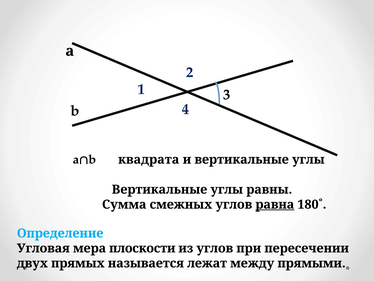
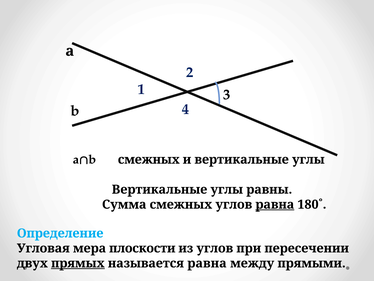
a∩b квадрата: квадрата -> смежных
прямых underline: none -> present
называется лежат: лежат -> равна
